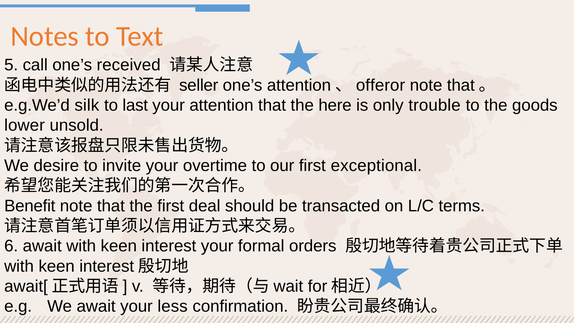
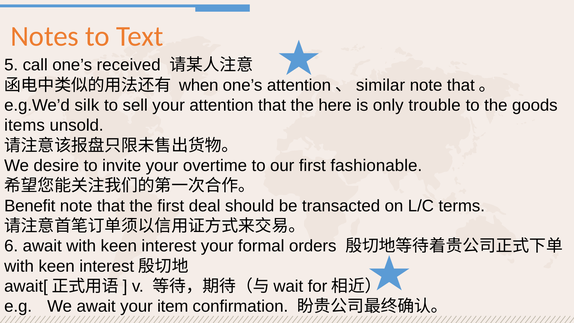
seller: seller -> when
offeror: offeror -> similar
last: last -> sell
lower: lower -> items
exceptional: exceptional -> fashionable
less: less -> item
